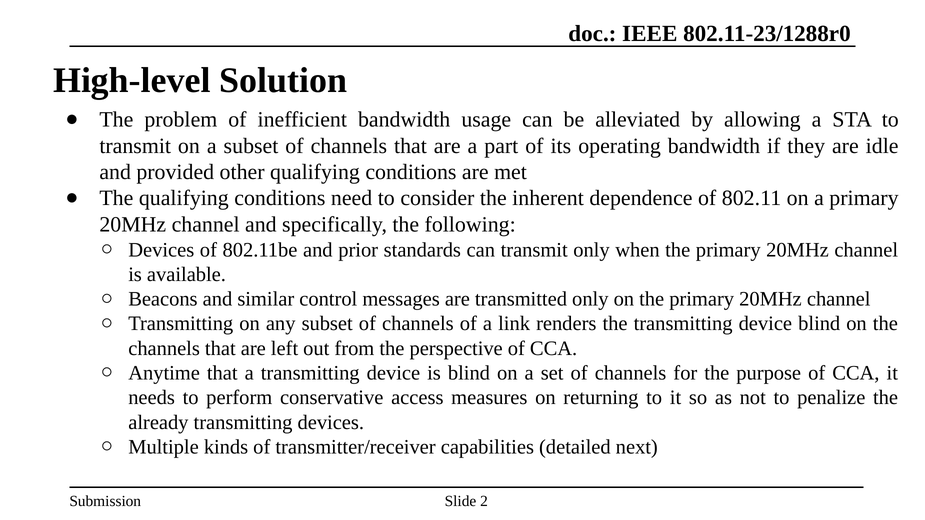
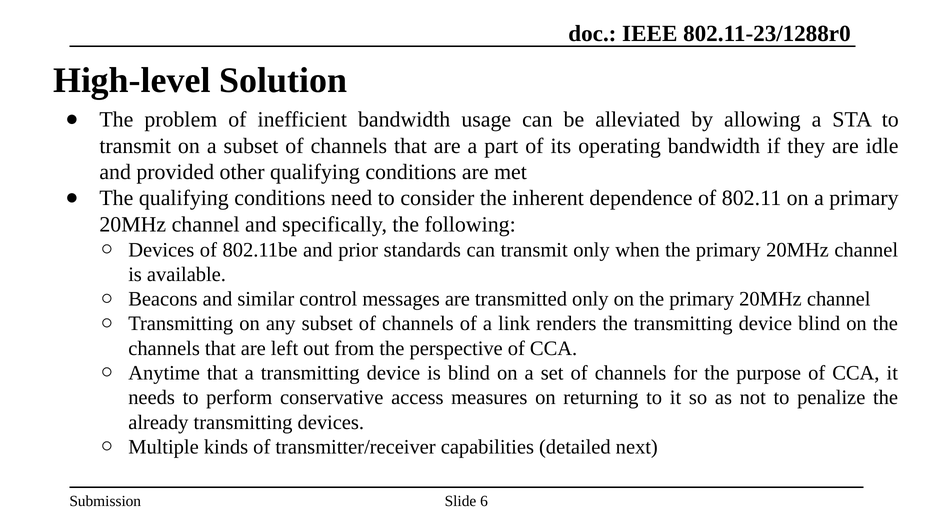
2: 2 -> 6
